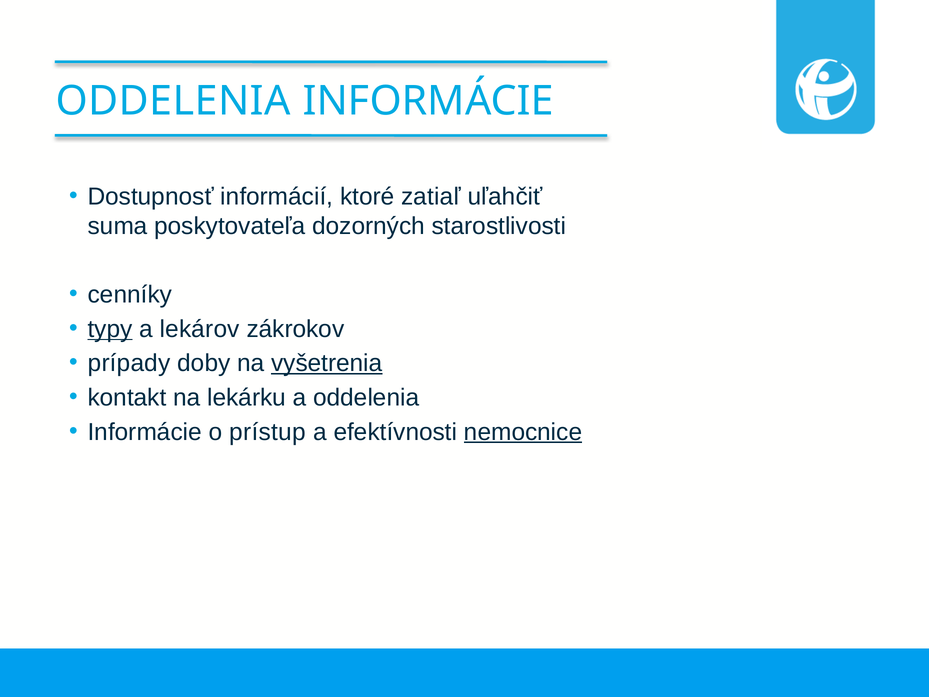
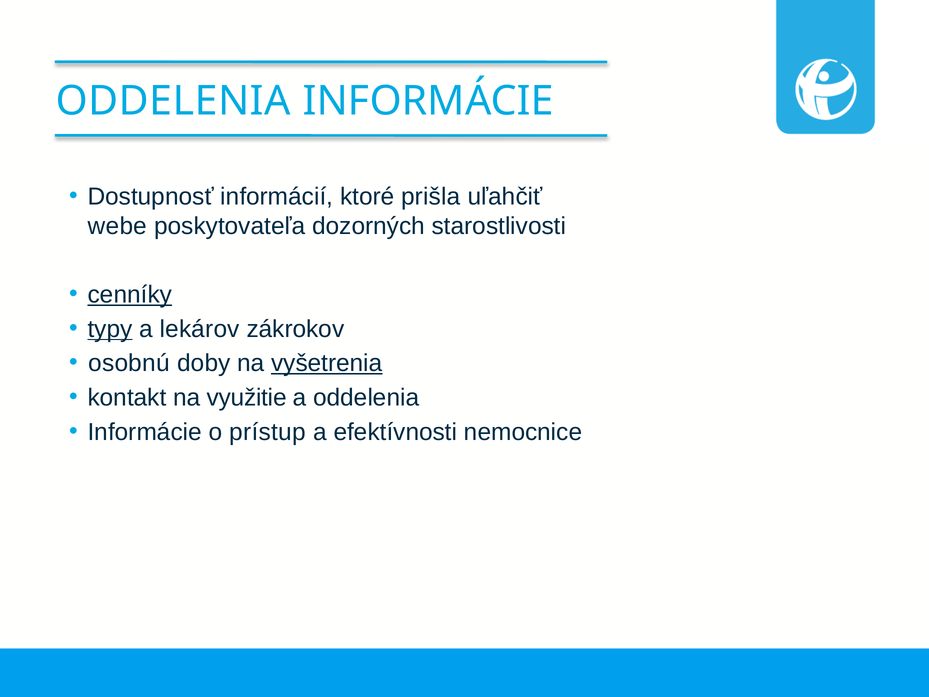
zatiaľ: zatiaľ -> prišla
suma: suma -> webe
cenníky underline: none -> present
prípady: prípady -> osobnú
lekárku: lekárku -> využitie
nemocnice underline: present -> none
